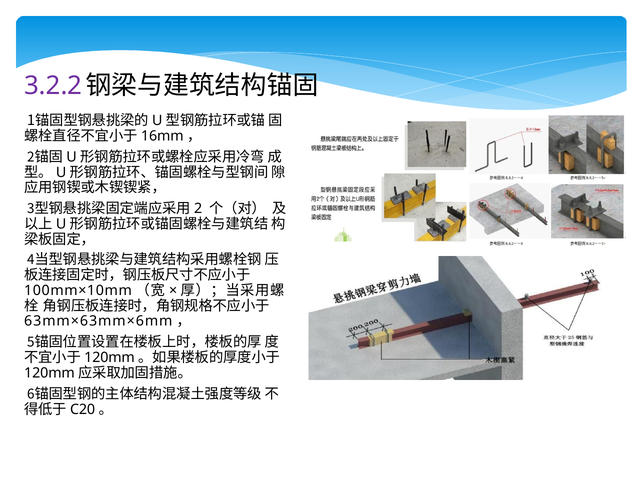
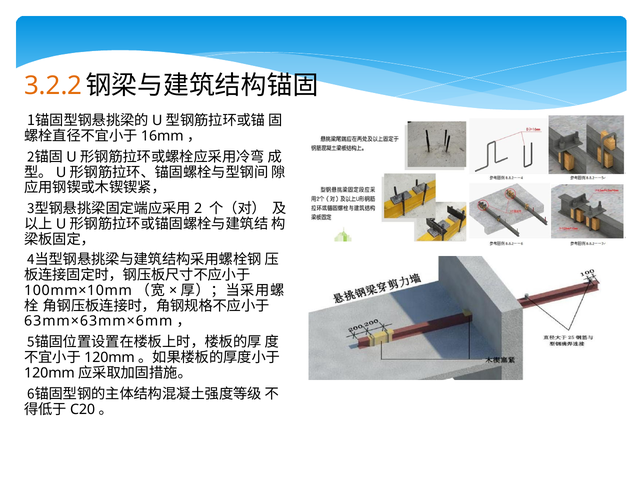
3.2.2 colour: purple -> orange
